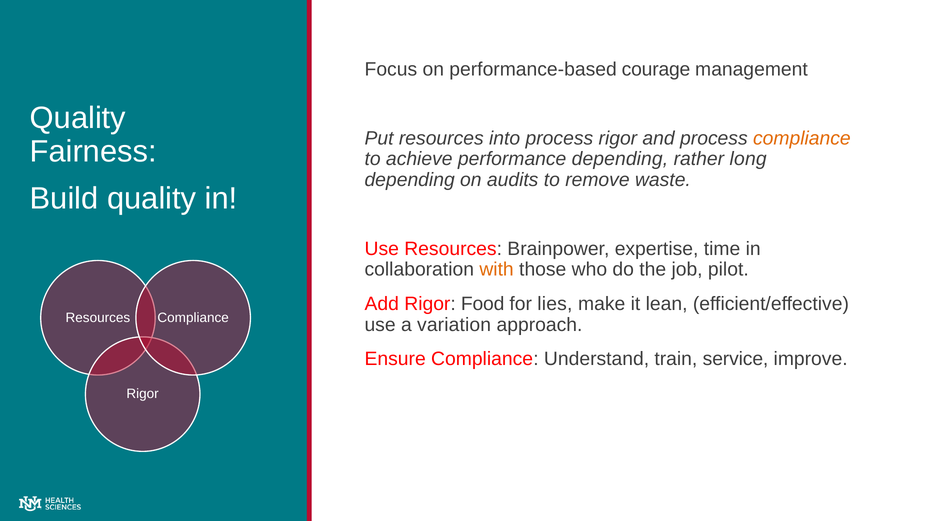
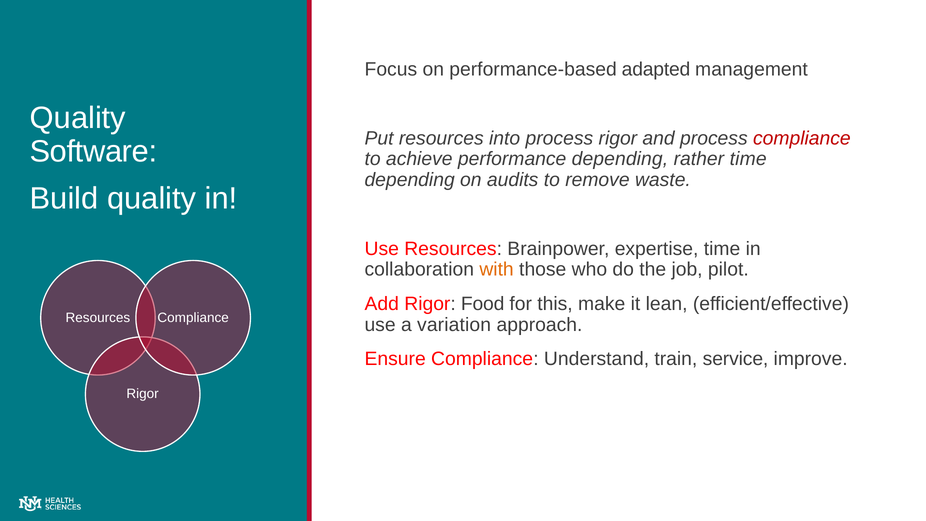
courage: courage -> adapted
compliance at (802, 138) colour: orange -> red
Fairness: Fairness -> Software
rather long: long -> time
lies: lies -> this
